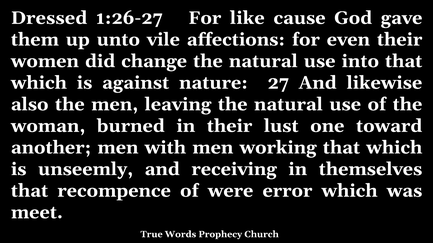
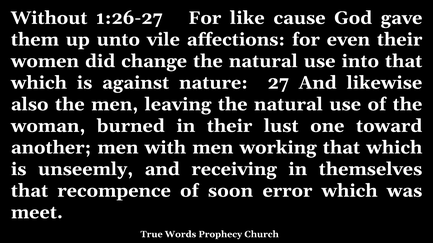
Dressed: Dressed -> Without
were: were -> soon
